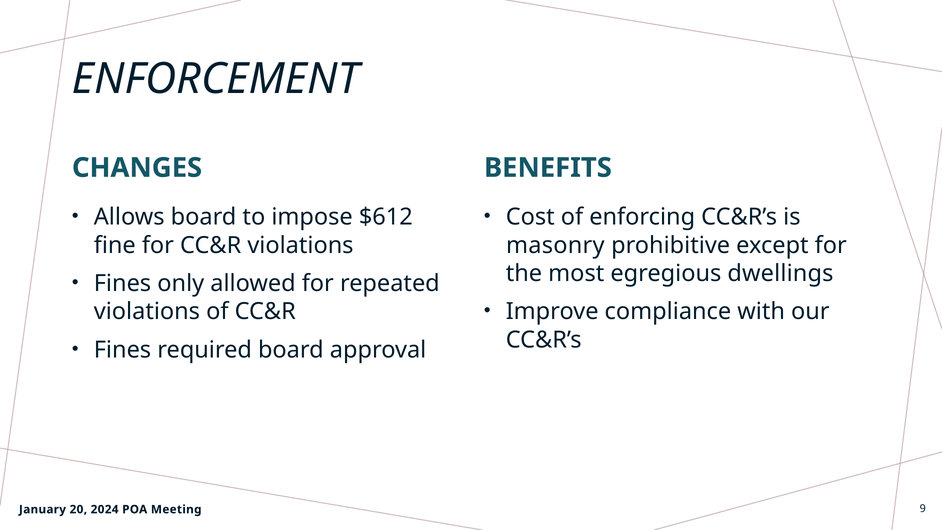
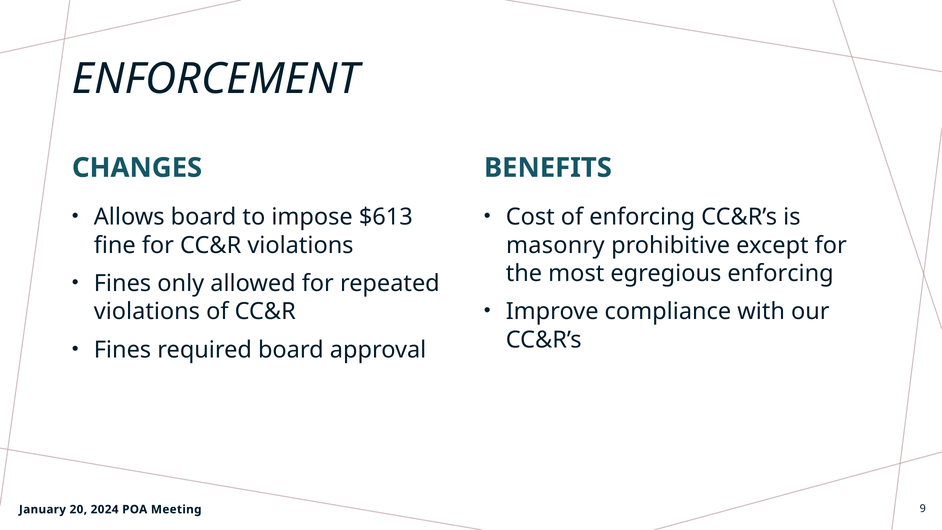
$612: $612 -> $613
egregious dwellings: dwellings -> enforcing
